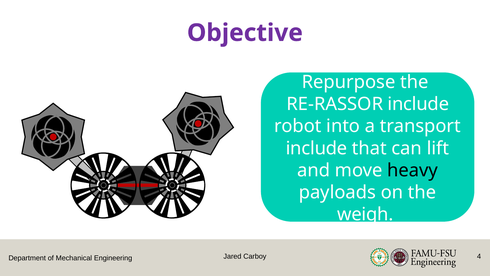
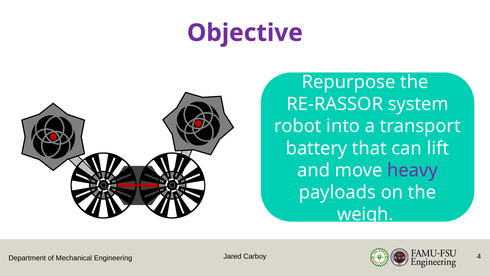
RE-RASSOR include: include -> system
include at (317, 148): include -> battery
heavy colour: black -> purple
